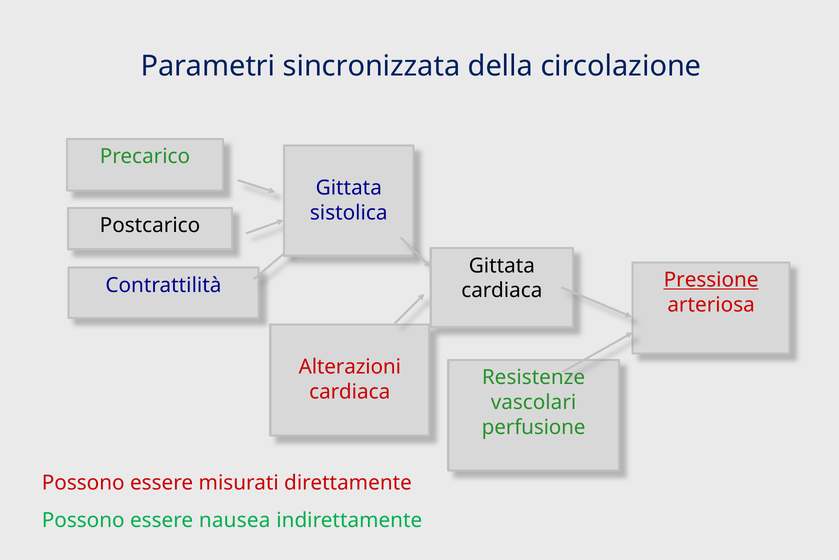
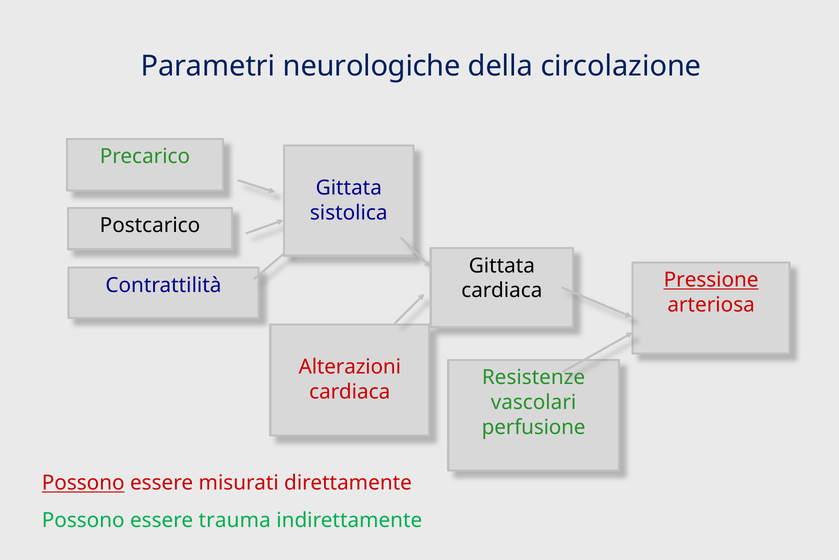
sincronizzata: sincronizzata -> neurologiche
Possono at (83, 482) underline: none -> present
nausea: nausea -> trauma
